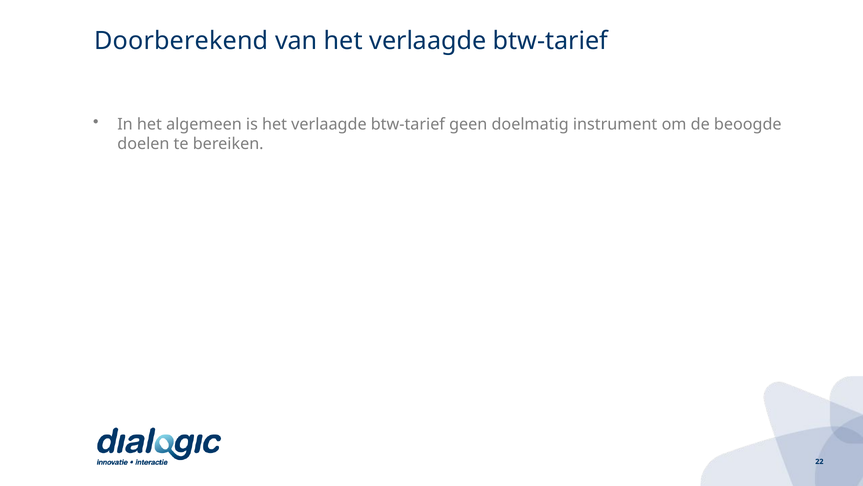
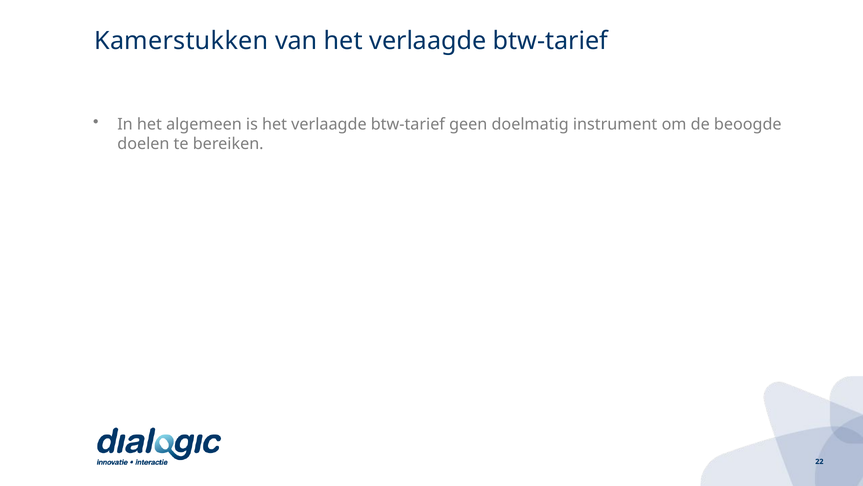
Doorberekend: Doorberekend -> Kamerstukken
